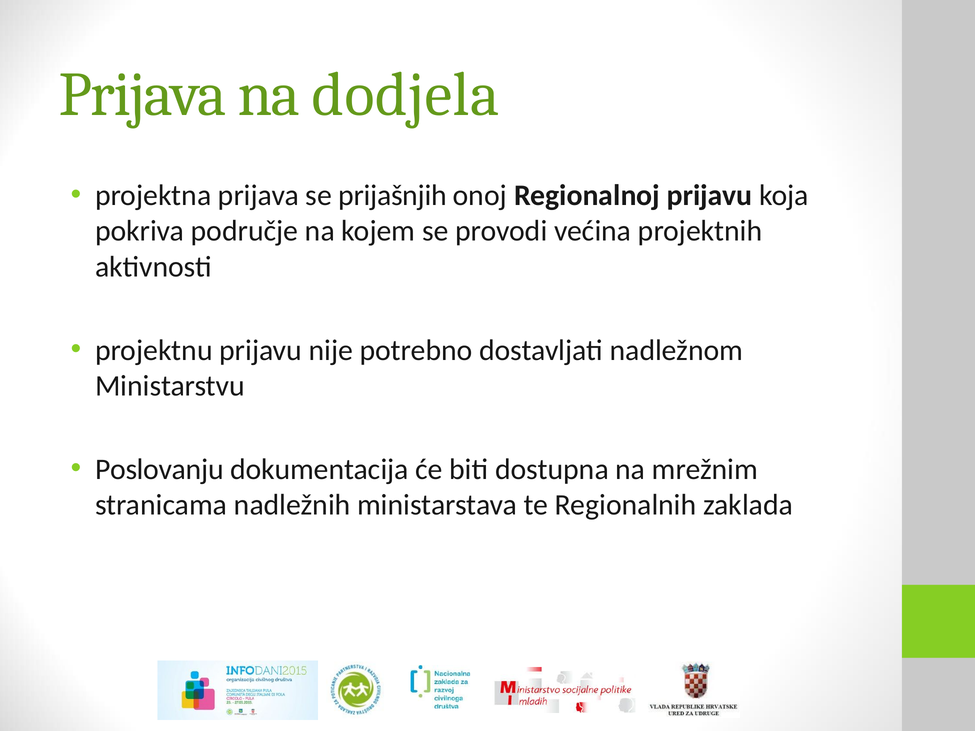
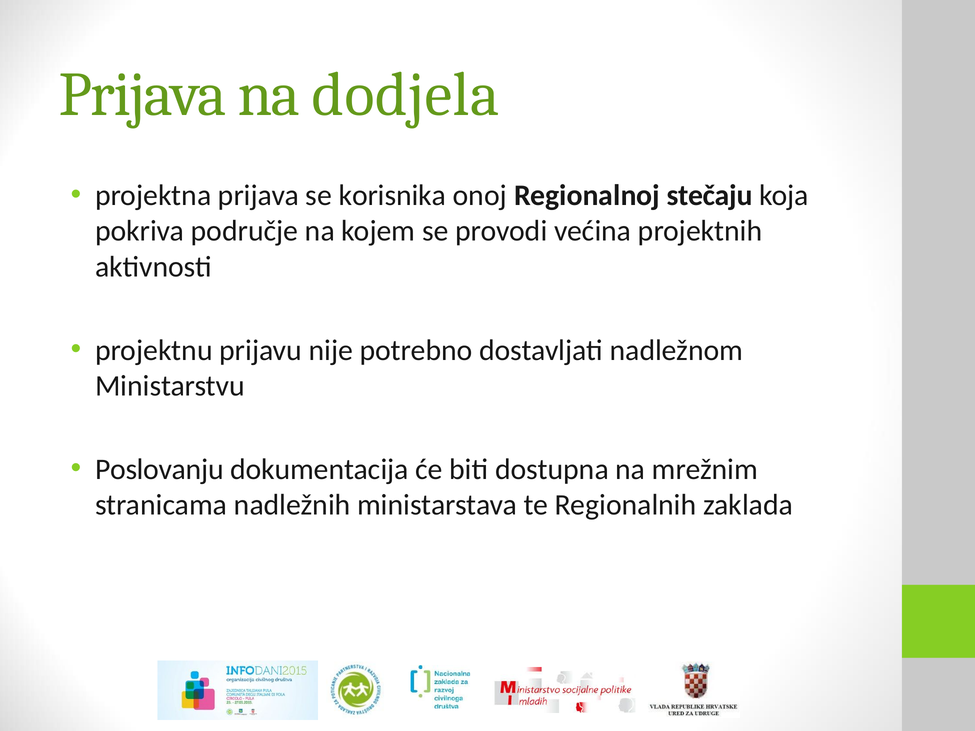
prijašnjih: prijašnjih -> korisnika
Regionalnoj prijavu: prijavu -> stečaju
